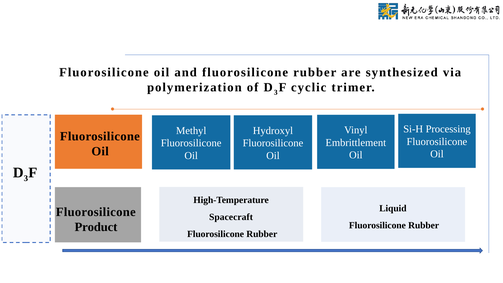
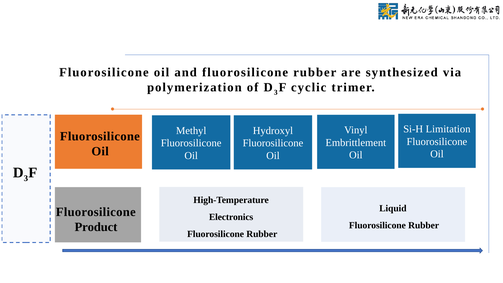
Processing: Processing -> Limitation
Spacecraft: Spacecraft -> Electronics
